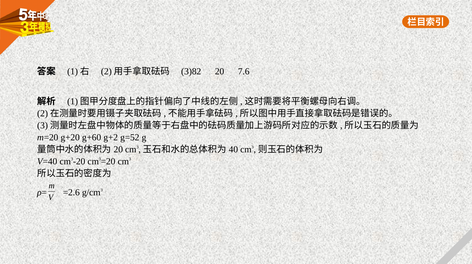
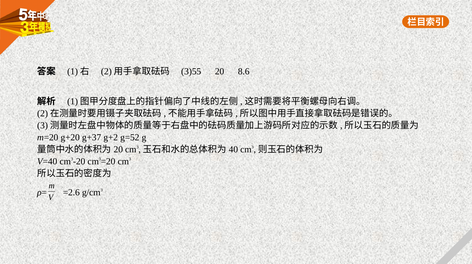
3)82: 3)82 -> 3)55
7.6: 7.6 -> 8.6
g+60: g+60 -> g+37
